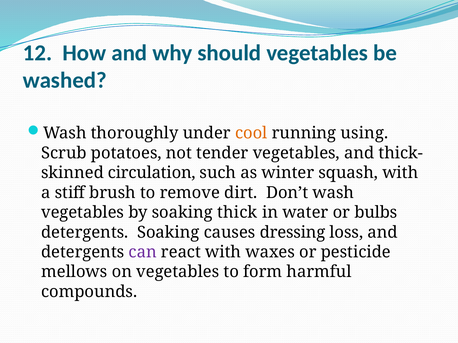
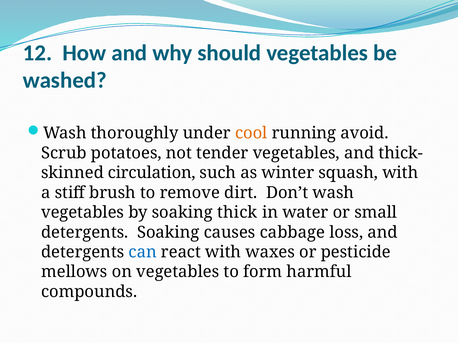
using: using -> avoid
bulbs: bulbs -> small
dressing: dressing -> cabbage
can colour: purple -> blue
